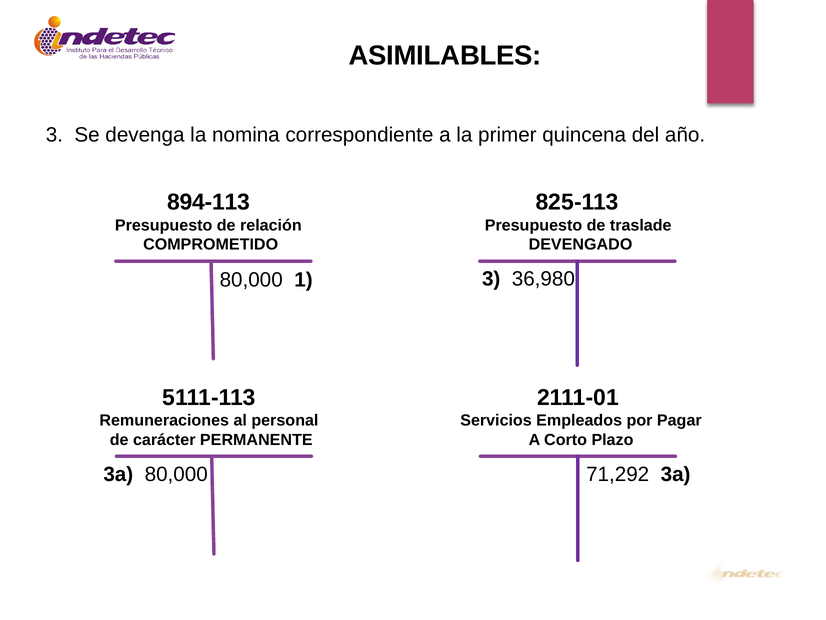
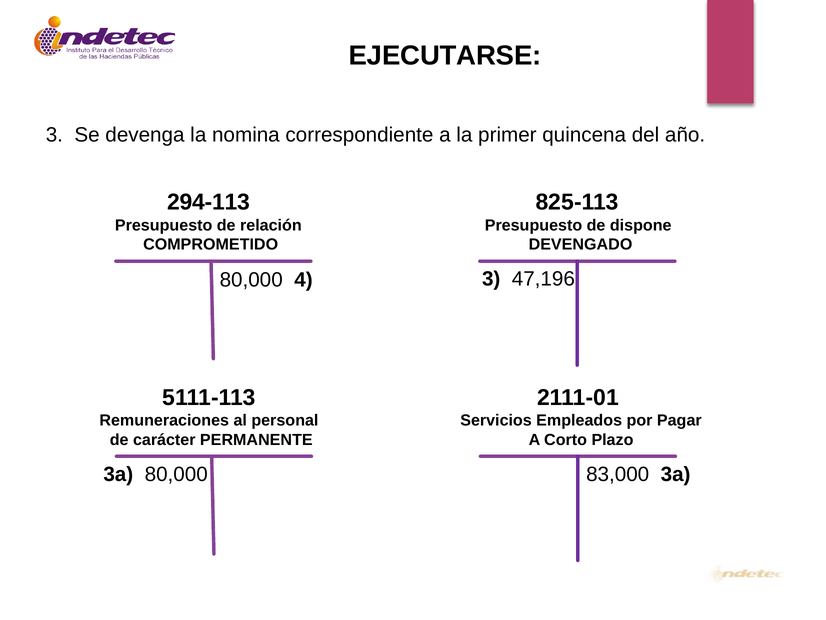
ASIMILABLES: ASIMILABLES -> EJECUTARSE
894-113: 894-113 -> 294-113
traslade: traslade -> dispone
36,980: 36,980 -> 47,196
1: 1 -> 4
71,292: 71,292 -> 83,000
